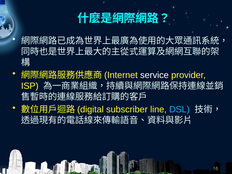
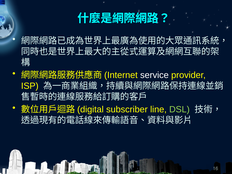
DSL colour: light blue -> light green
